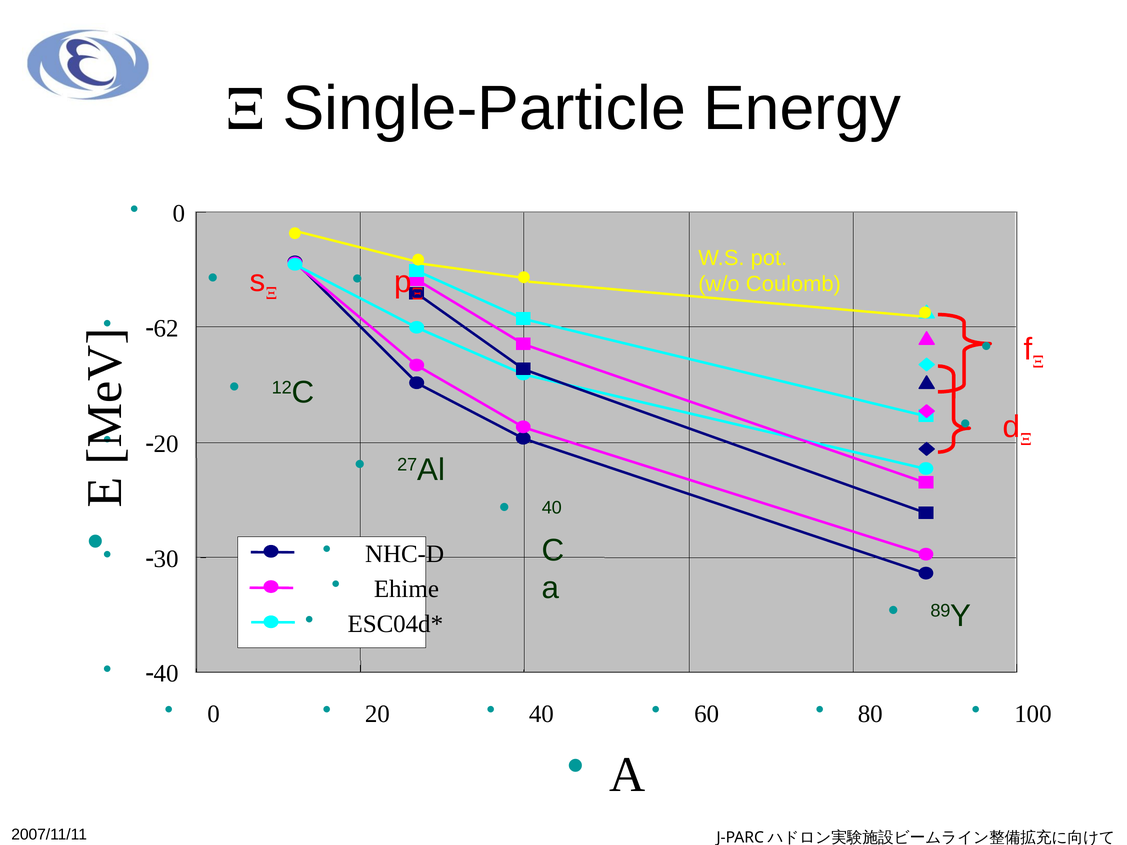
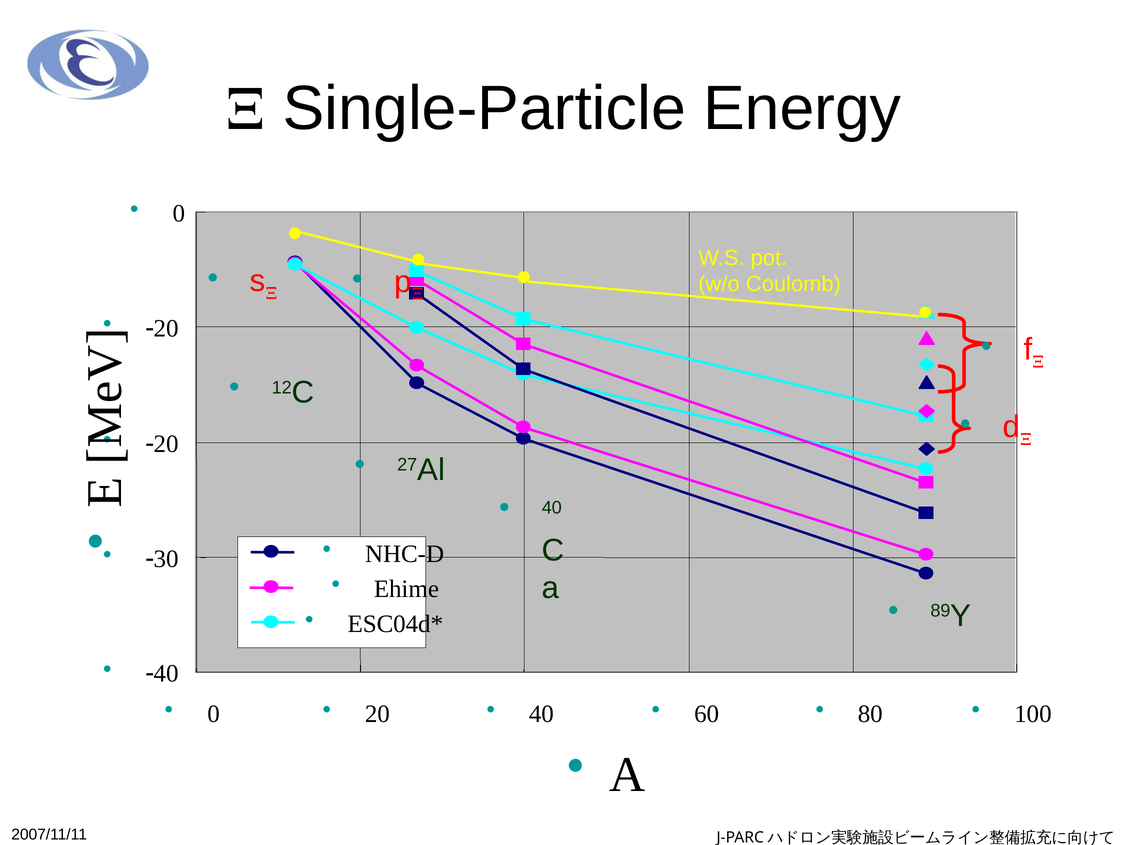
-62 at (162, 328): -62 -> -20
